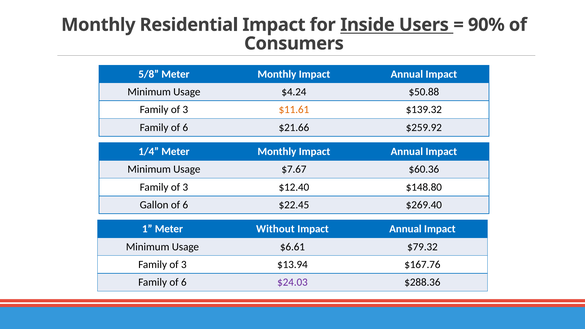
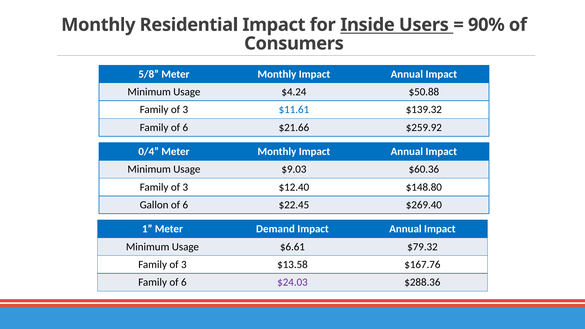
$11.61 colour: orange -> blue
1/4: 1/4 -> 0/4
$7.67: $7.67 -> $9.03
Without: Without -> Demand
$13.94: $13.94 -> $13.58
